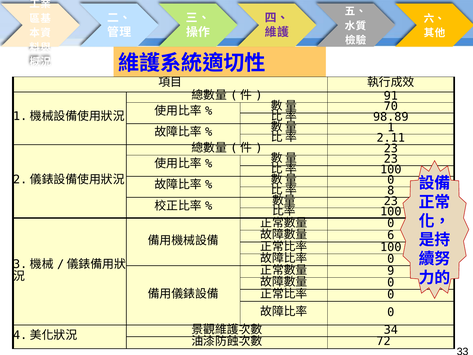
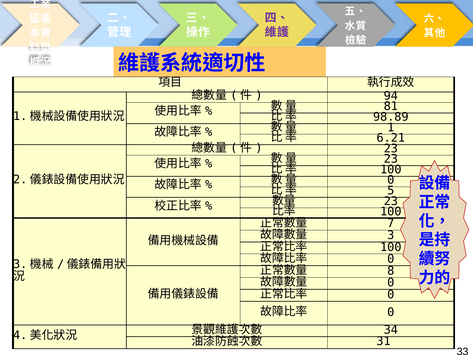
91: 91 -> 94
70: 70 -> 81
2.11: 2.11 -> 6.21
8: 8 -> 5
0 at (391, 223): 0 -> 7
6: 6 -> 3
9: 9 -> 8
72: 72 -> 31
